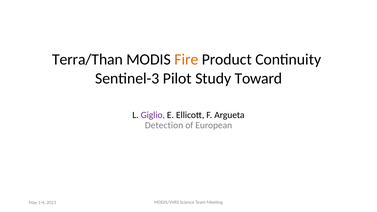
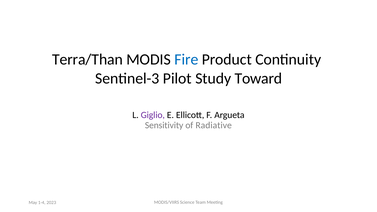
Fire colour: orange -> blue
Detection: Detection -> Sensitivity
European: European -> Radiative
